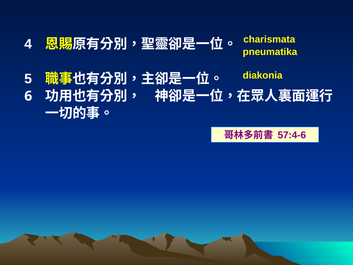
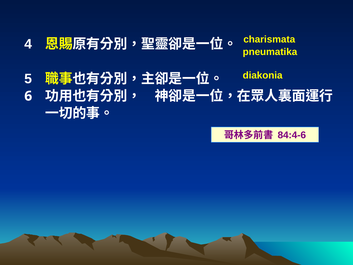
57:4-6: 57:4-6 -> 84:4-6
